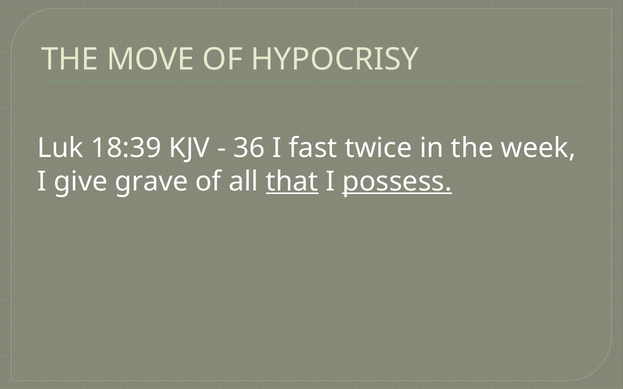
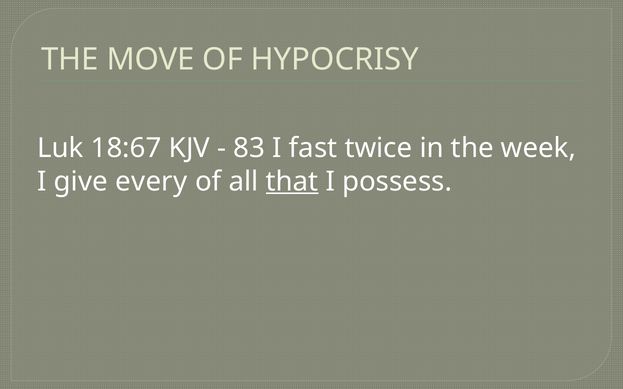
18:39: 18:39 -> 18:67
36: 36 -> 83
grave: grave -> every
possess underline: present -> none
